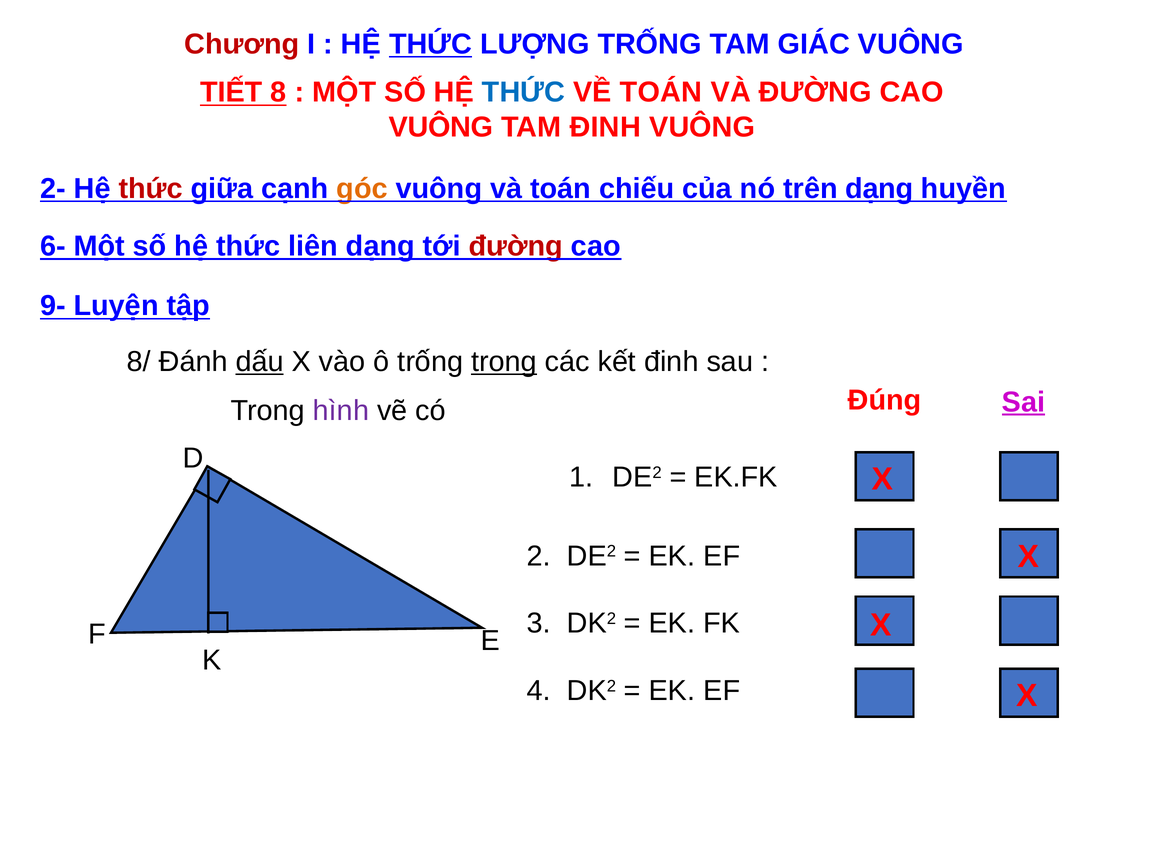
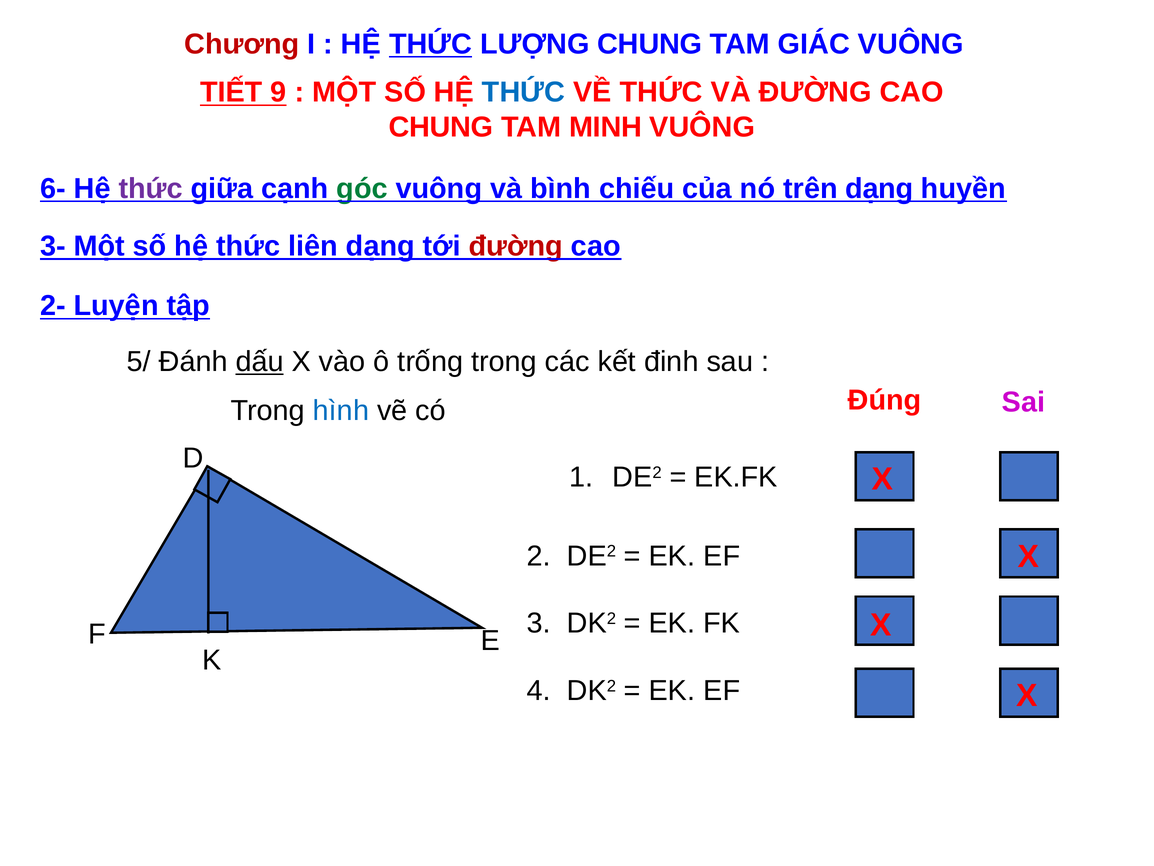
LƯỢNG TRỐNG: TRỐNG -> CHUNG
8: 8 -> 9
VỀ TOÁN: TOÁN -> THỨC
VUÔNG at (441, 127): VUÔNG -> CHUNG
TAM ĐINH: ĐINH -> MINH
2-: 2- -> 6-
thức at (151, 188) colour: red -> purple
góc colour: orange -> green
và toán: toán -> bình
6-: 6- -> 3-
9-: 9- -> 2-
8/: 8/ -> 5/
trong at (504, 362) underline: present -> none
Sai underline: present -> none
hình colour: purple -> blue
